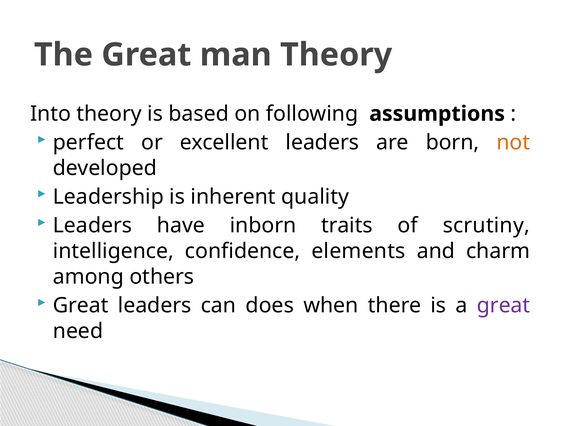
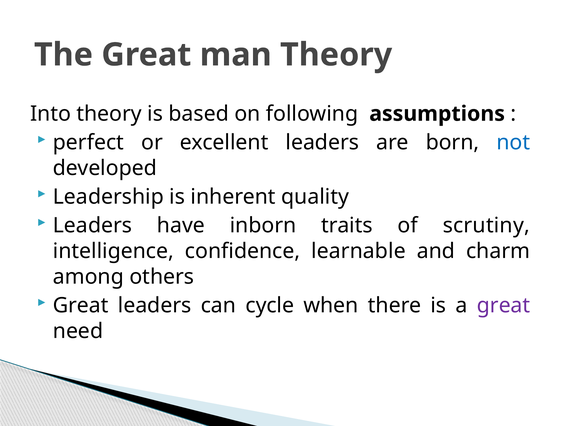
not colour: orange -> blue
elements: elements -> learnable
does: does -> cycle
